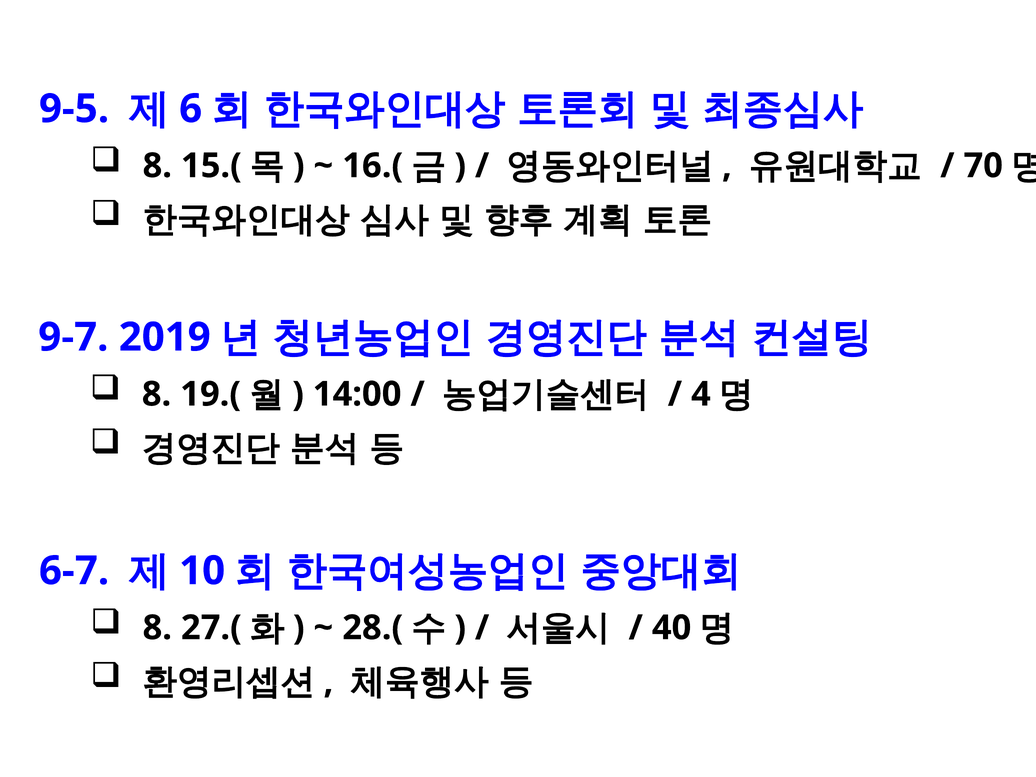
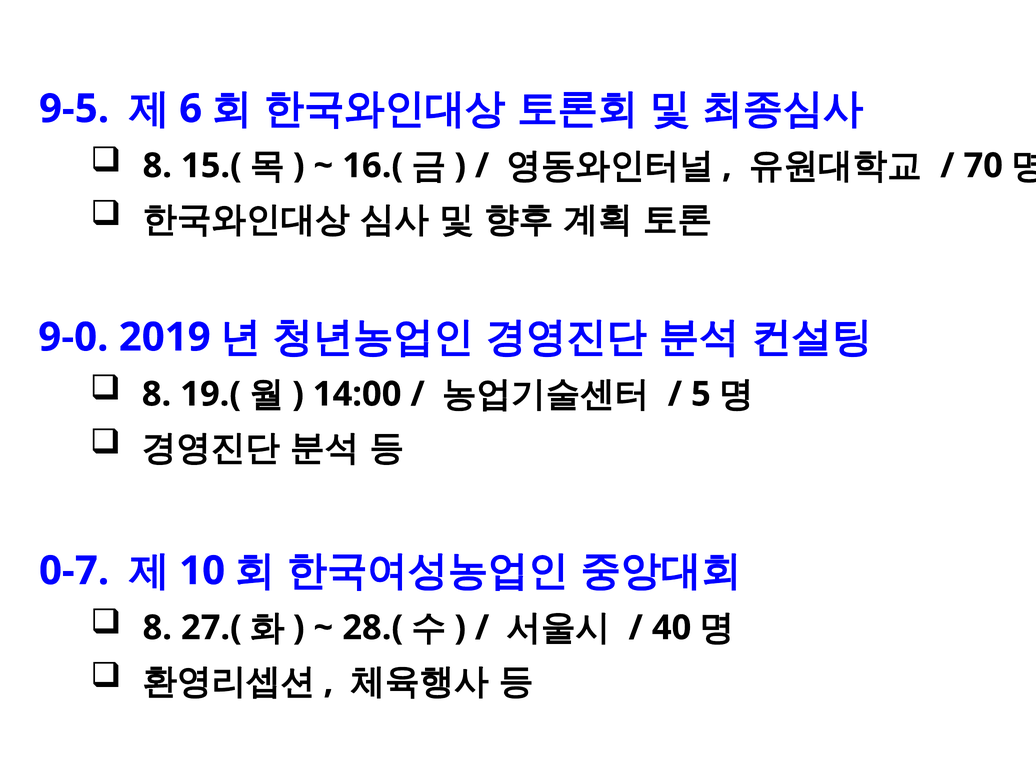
9-7: 9-7 -> 9-0
4: 4 -> 5
6-7: 6-7 -> 0-7
